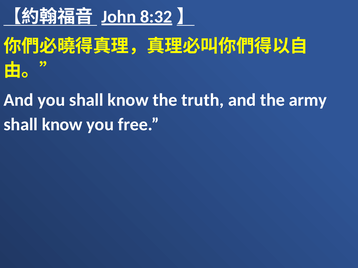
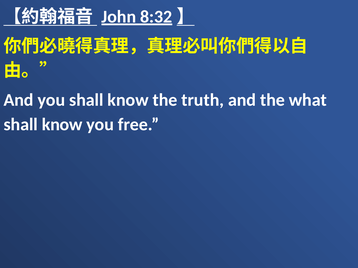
army: army -> what
